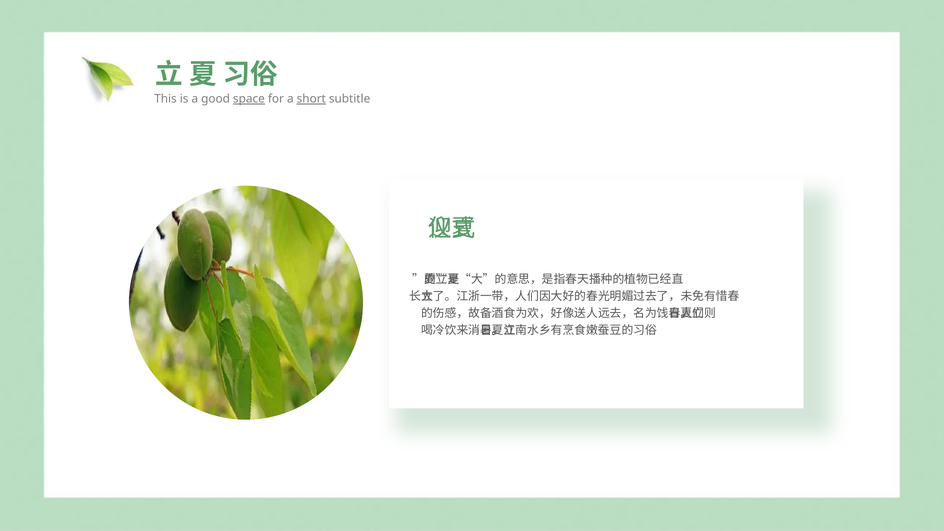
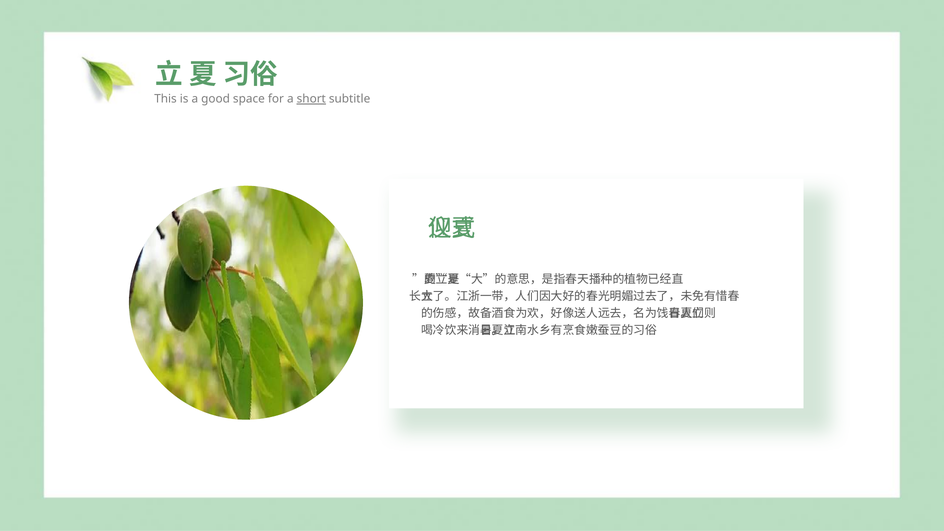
space underline: present -> none
